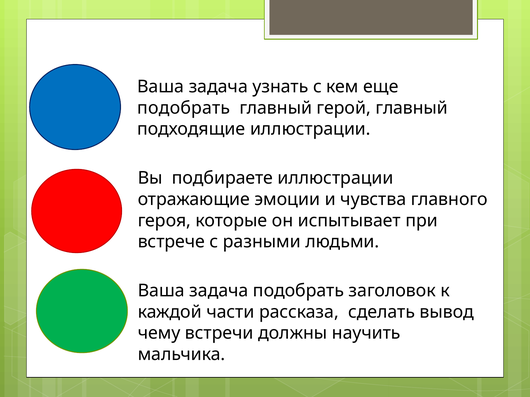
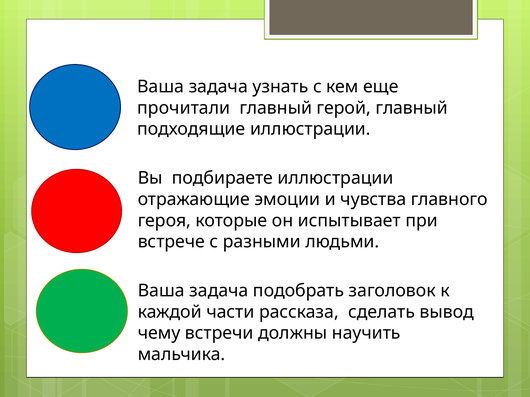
подобрать at (184, 108): подобрать -> прочитали
